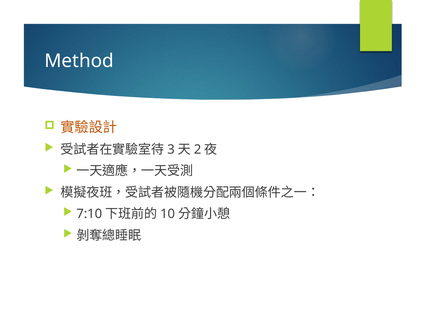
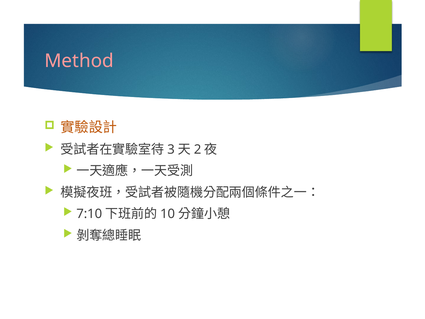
Method colour: white -> pink
